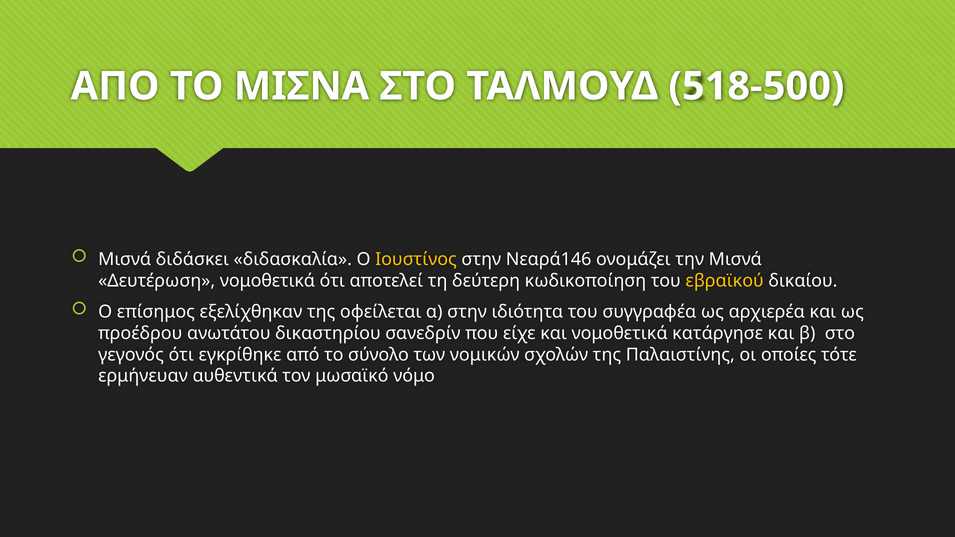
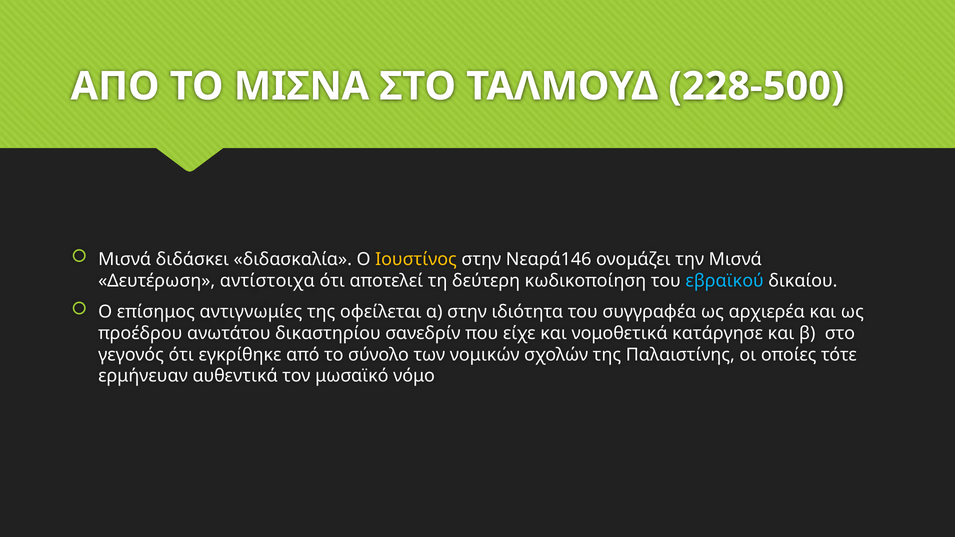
518-500: 518-500 -> 228-500
Δευτέρωση νομοθετικά: νομοθετικά -> αντίστοιχα
εβραϊκού colour: yellow -> light blue
εξελίχθηκαν: εξελίχθηκαν -> αντιγνωμίες
